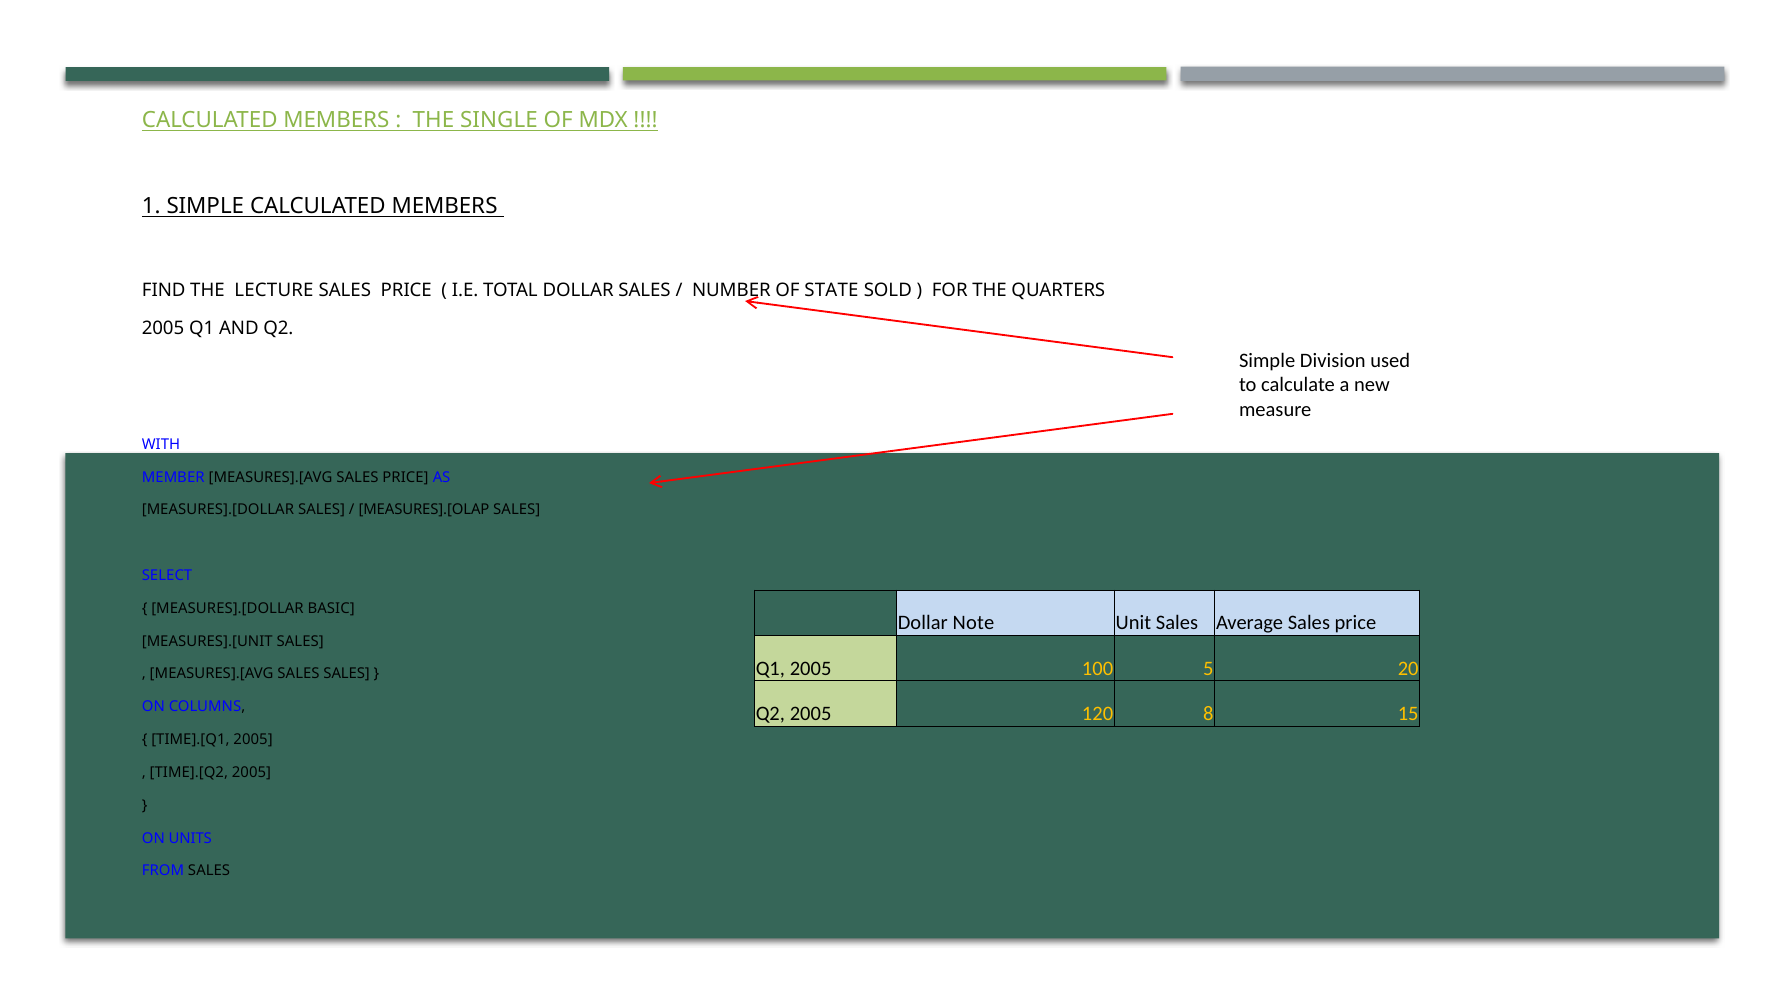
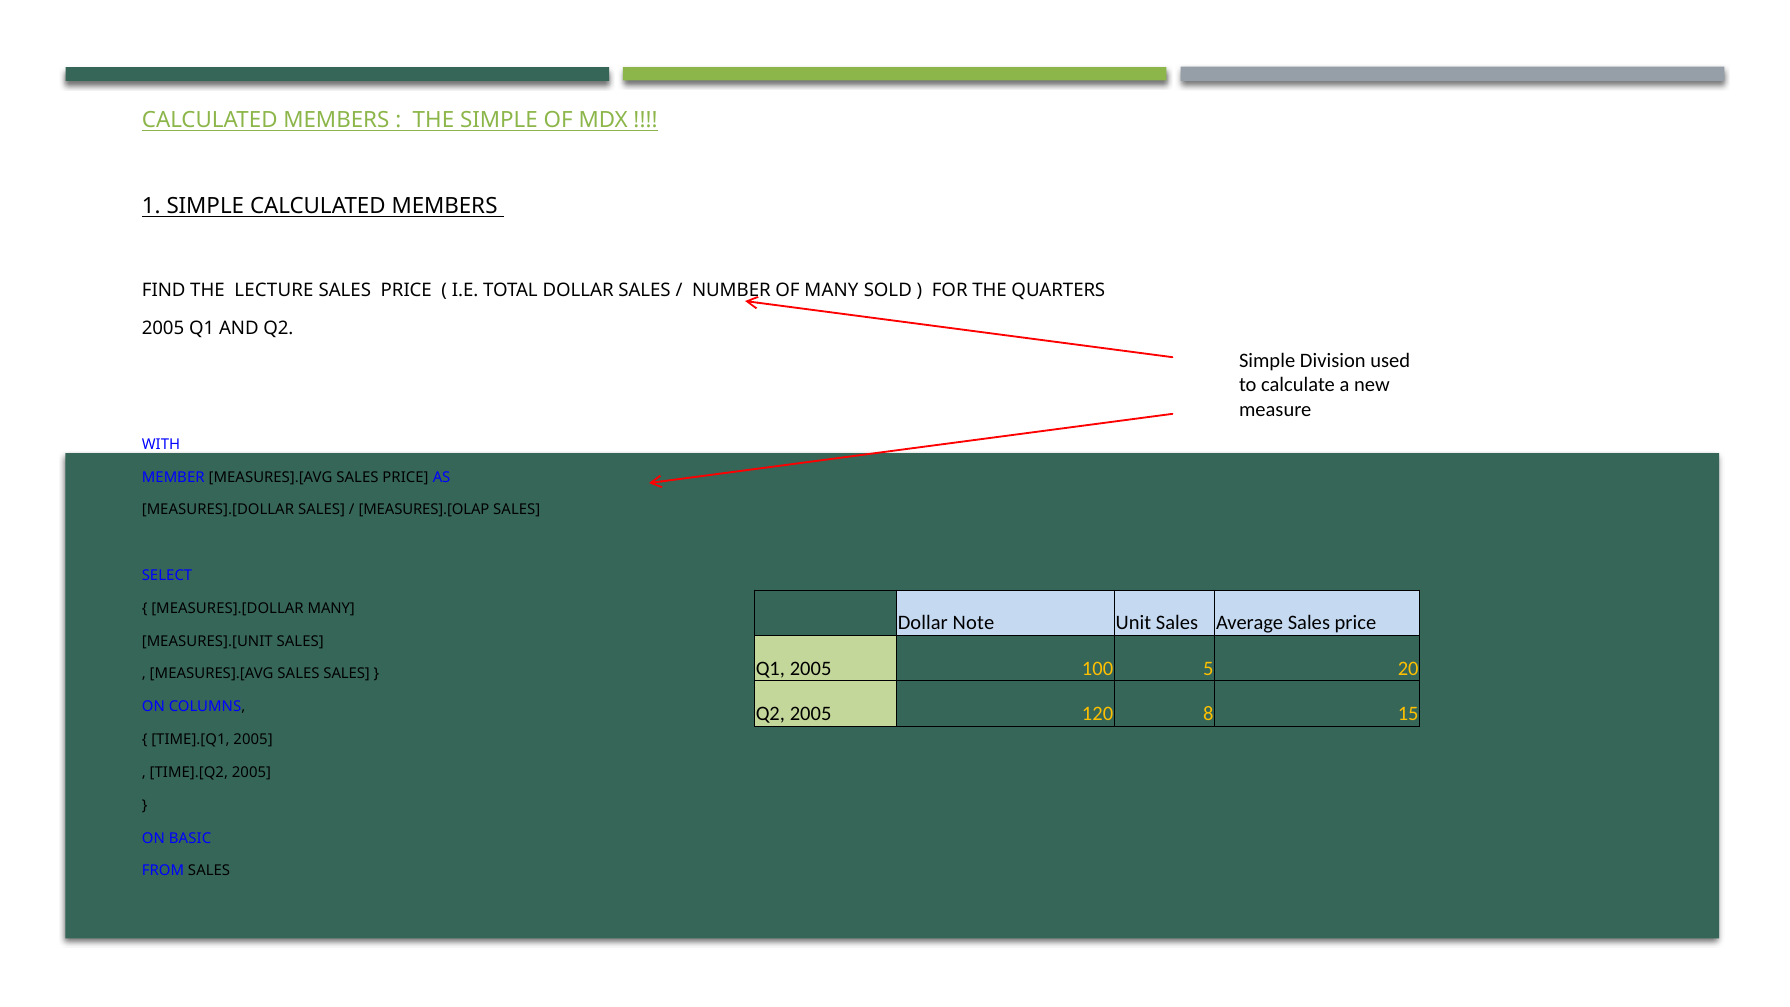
THE SINGLE: SINGLE -> SIMPLE
OF STATE: STATE -> MANY
MEASURES].[DOLLAR BASIC: BASIC -> MANY
UNITS: UNITS -> BASIC
